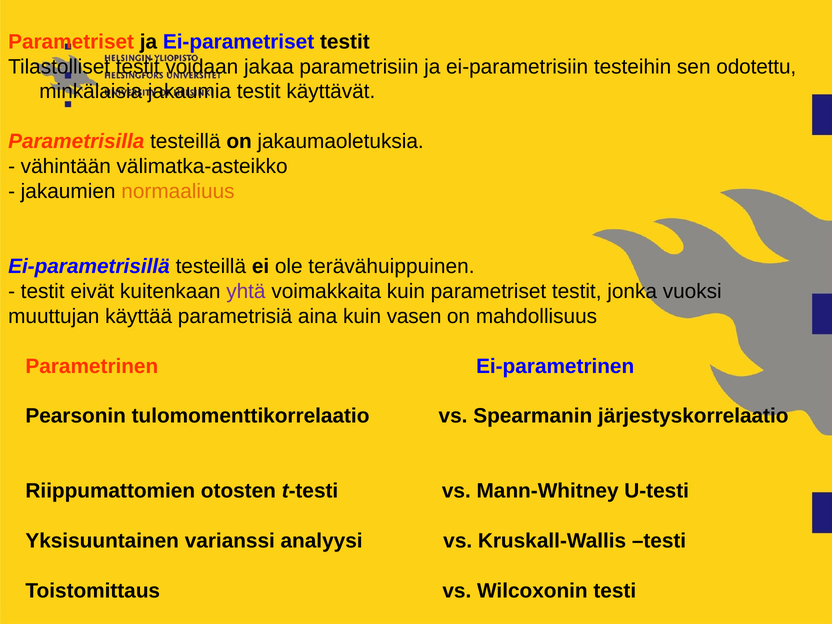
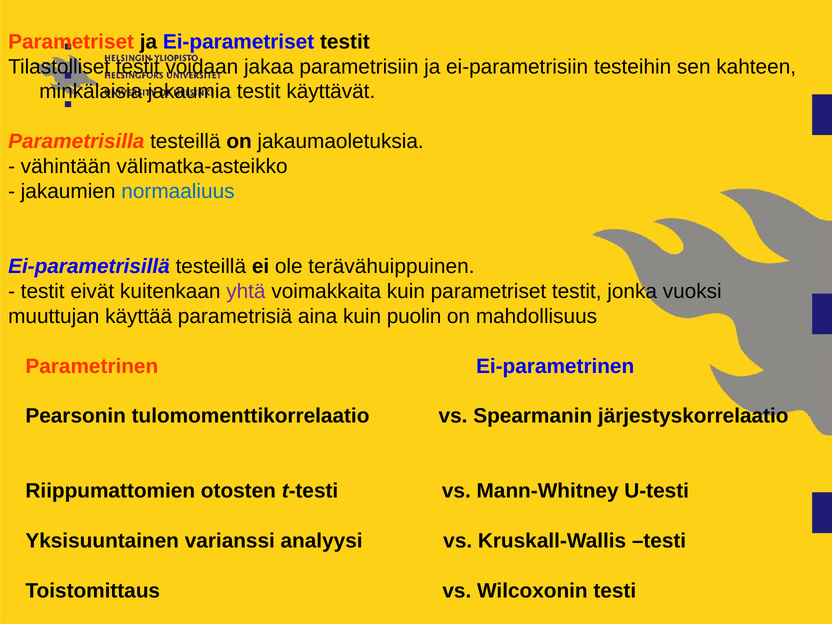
odotettu: odotettu -> kahteen
normaaliuus colour: orange -> blue
vasen: vasen -> puolin
